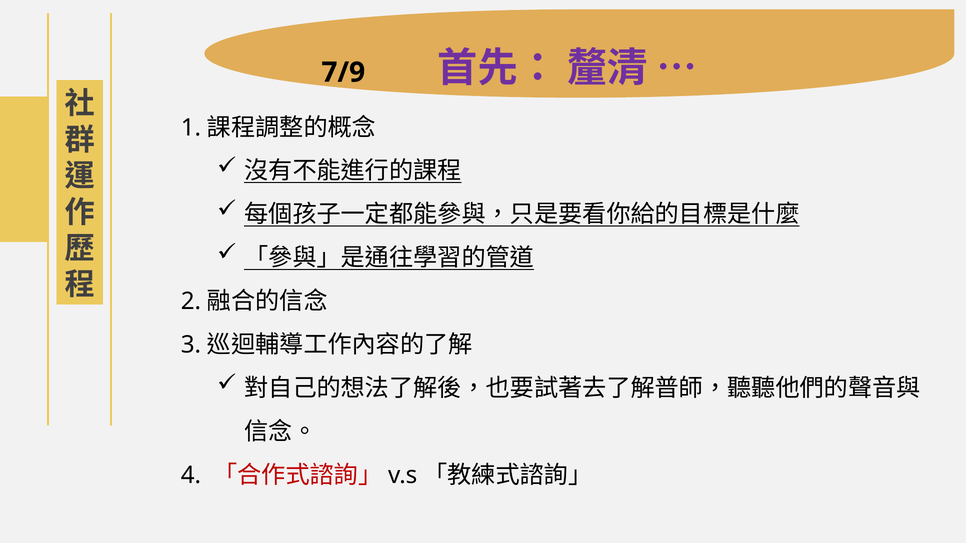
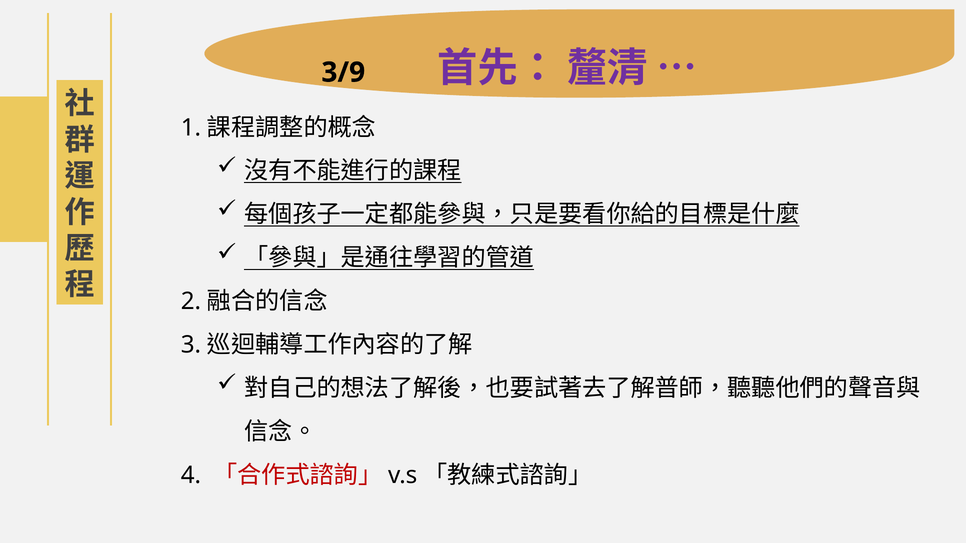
7/9: 7/9 -> 3/9
